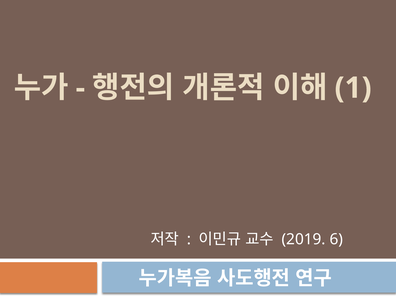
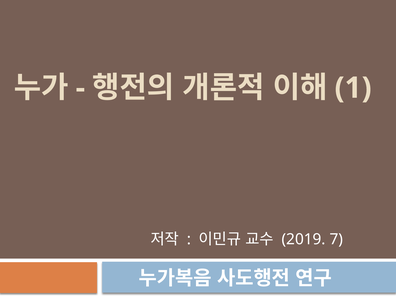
6: 6 -> 7
